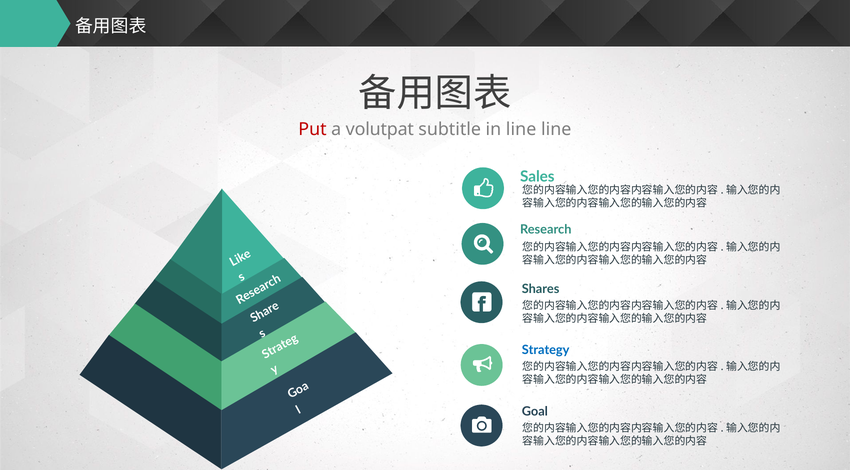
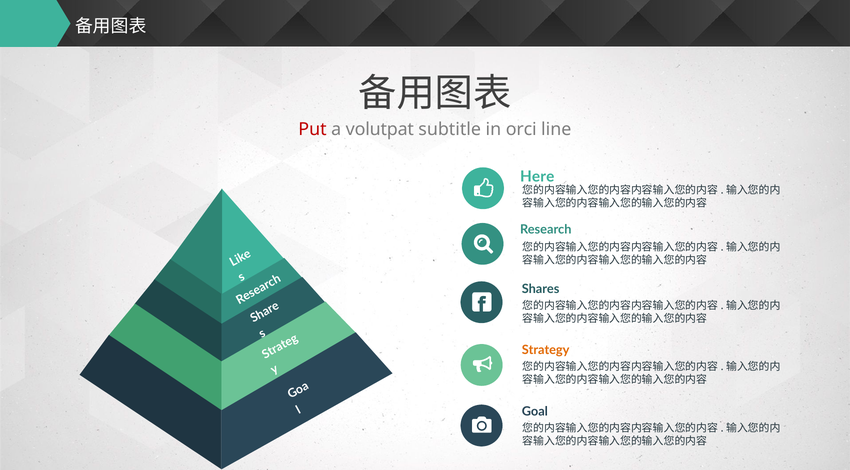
in line: line -> orci
Sales: Sales -> Here
Strategy colour: blue -> orange
